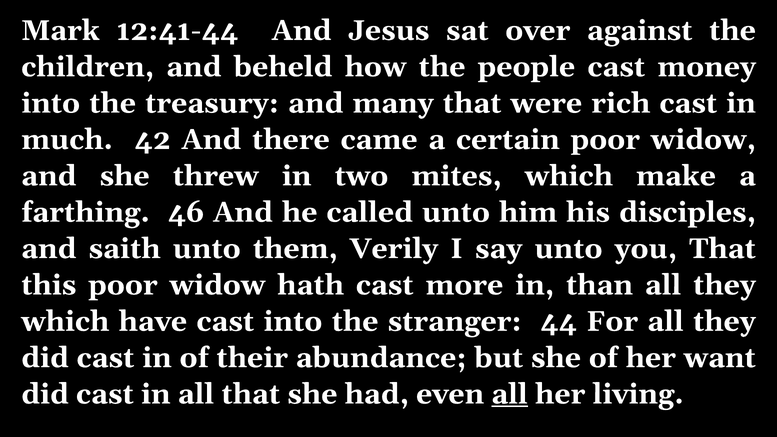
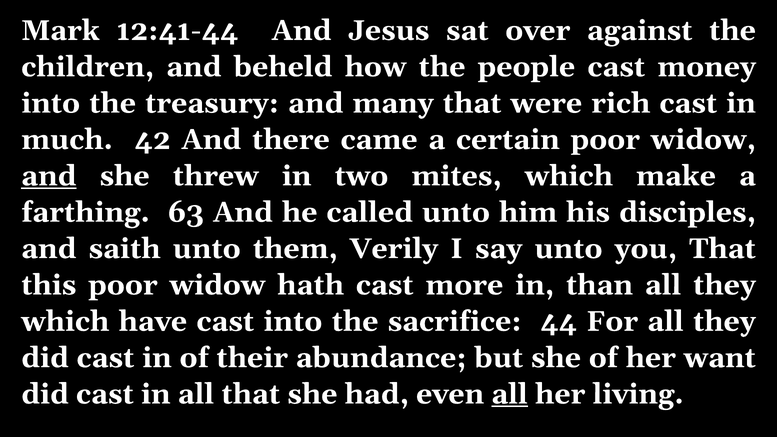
and at (49, 176) underline: none -> present
46: 46 -> 63
stranger: stranger -> sacrifice
